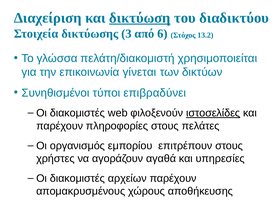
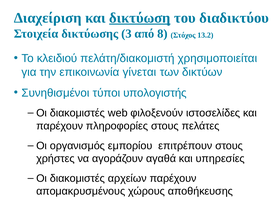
6: 6 -> 8
γλώσσα: γλώσσα -> κλειδιού
επιβραδύνει: επιβραδύνει -> υπολογιστής
ιστοσελίδες underline: present -> none
